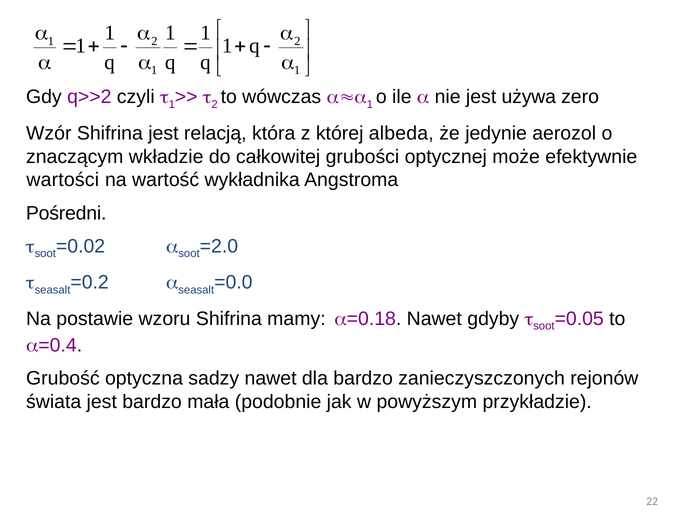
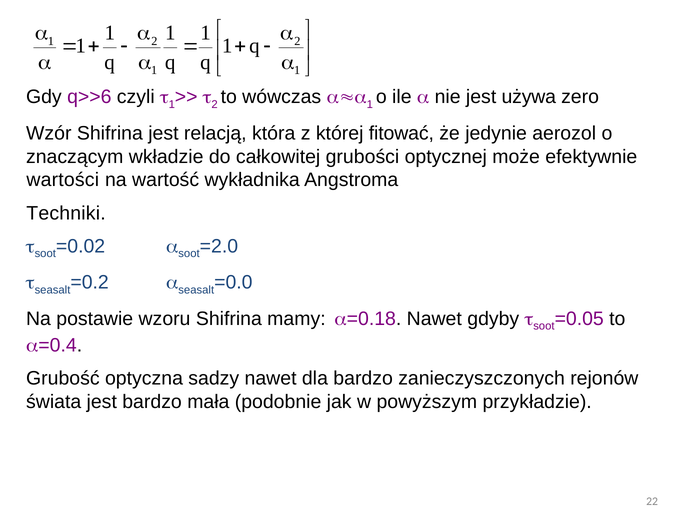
q>>2: q>>2 -> q>>6
albeda: albeda -> fitować
Pośredni: Pośredni -> Techniki
